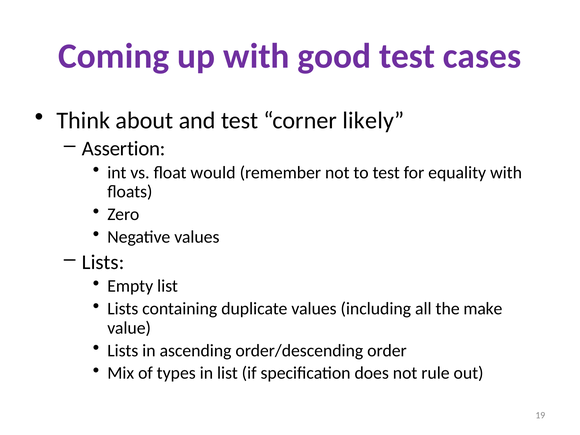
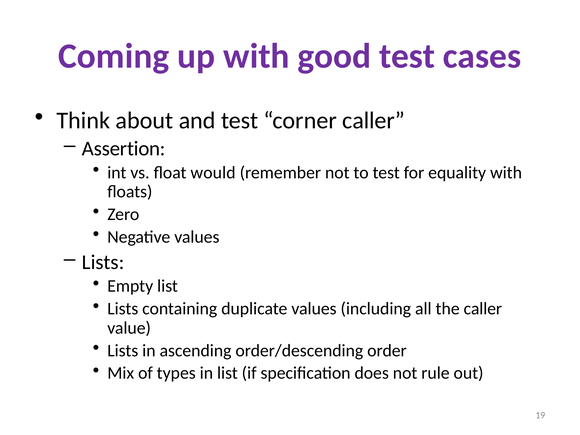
corner likely: likely -> caller
the make: make -> caller
